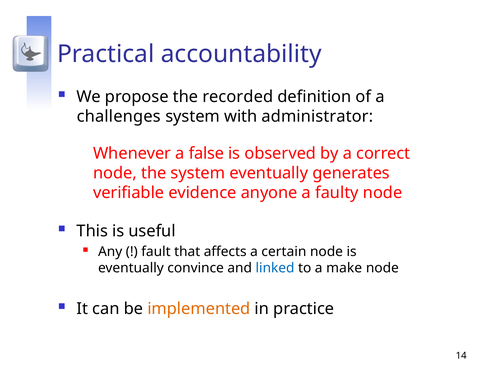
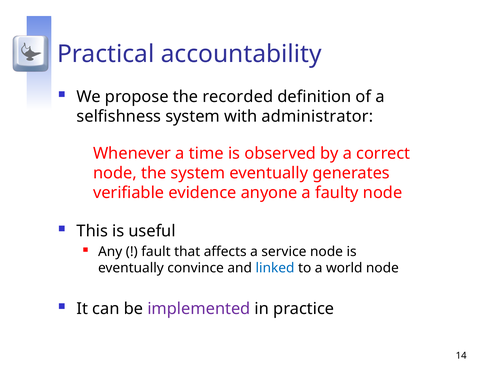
challenges: challenges -> selfishness
false: false -> time
certain: certain -> service
make: make -> world
implemented colour: orange -> purple
